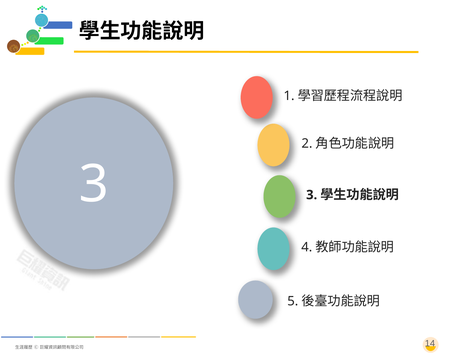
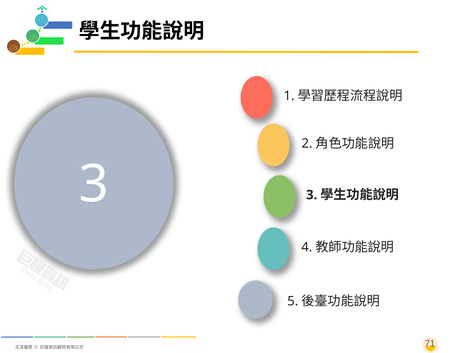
14: 14 -> 71
